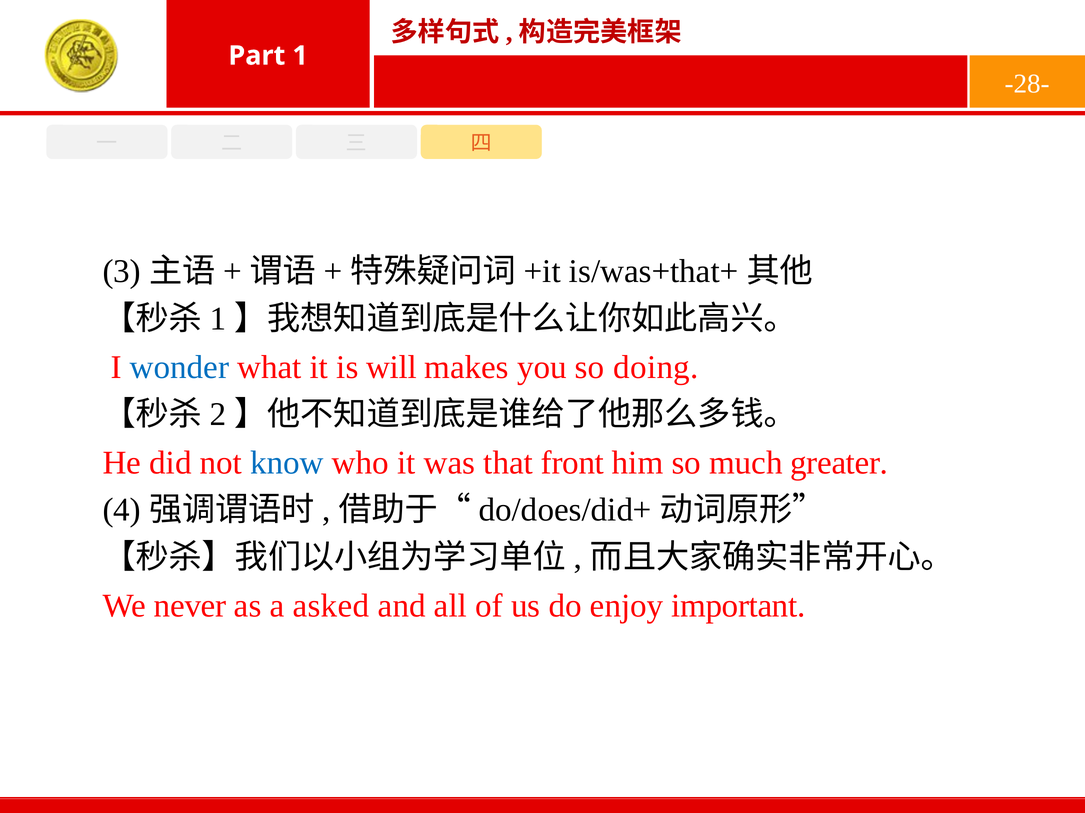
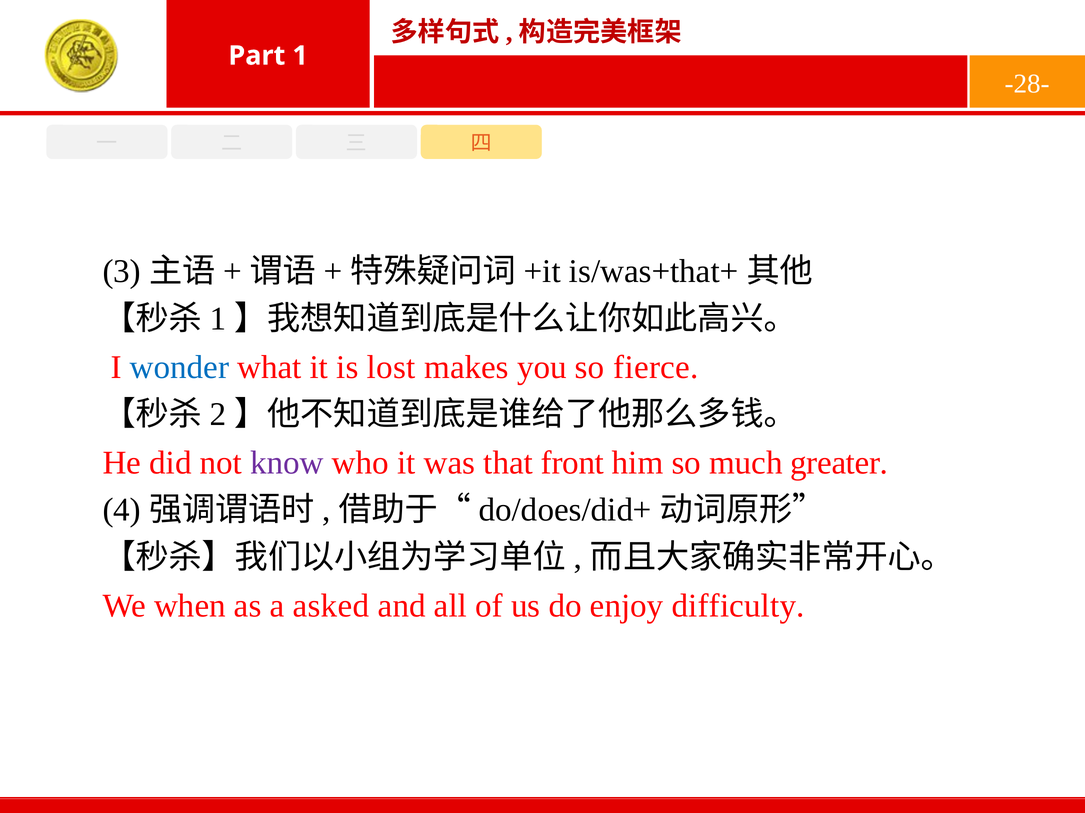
will: will -> lost
doing: doing -> fierce
know colour: blue -> purple
never: never -> when
important: important -> difficulty
